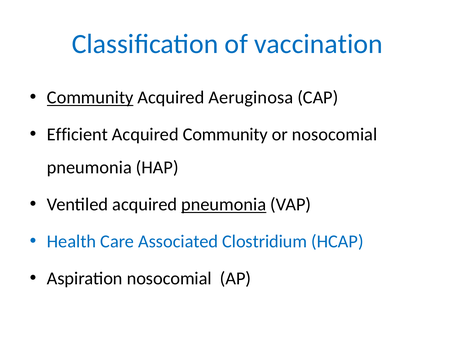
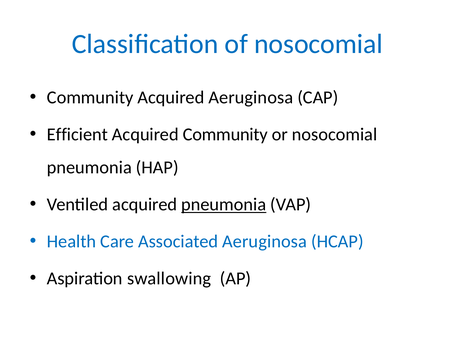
of vaccination: vaccination -> nosocomial
Community at (90, 98) underline: present -> none
Associated Clostridium: Clostridium -> Aeruginosa
Aspiration nosocomial: nosocomial -> swallowing
